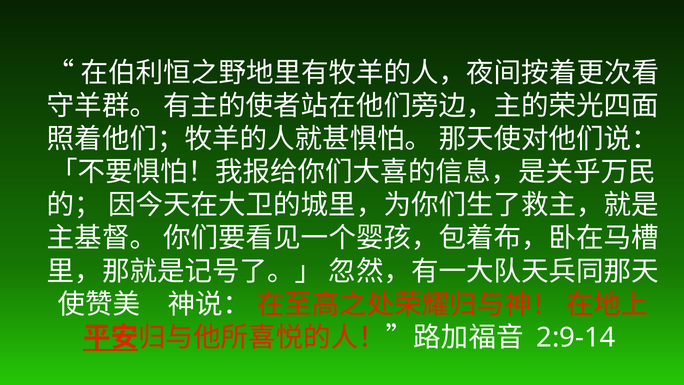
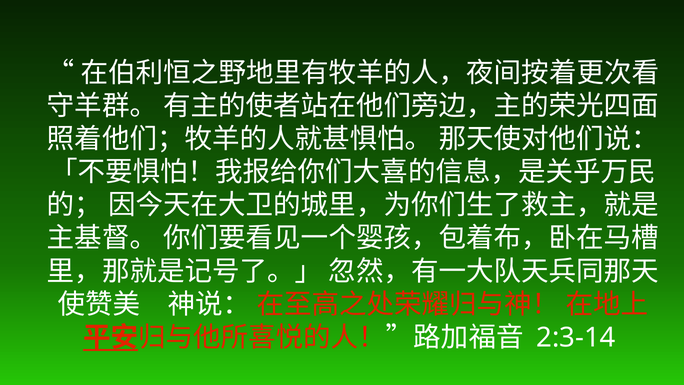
2:9-14: 2:9-14 -> 2:3-14
